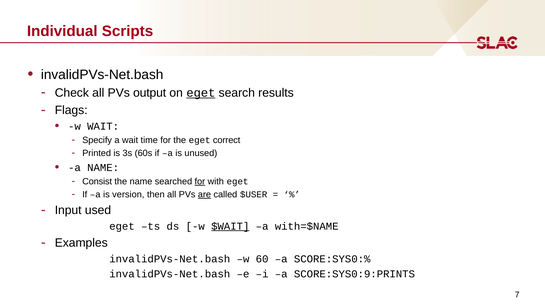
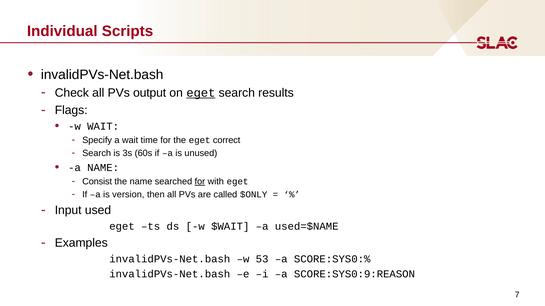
Printed at (97, 153): Printed -> Search
are underline: present -> none
$USER: $USER -> $ONLY
$WAIT underline: present -> none
with=$NAME: with=$NAME -> used=$NAME
60: 60 -> 53
SCORE:SYS0:9:PRINTS: SCORE:SYS0:9:PRINTS -> SCORE:SYS0:9:REASON
